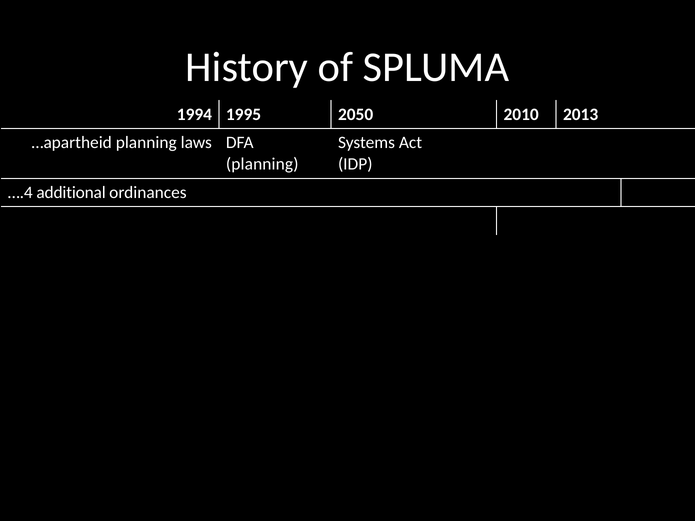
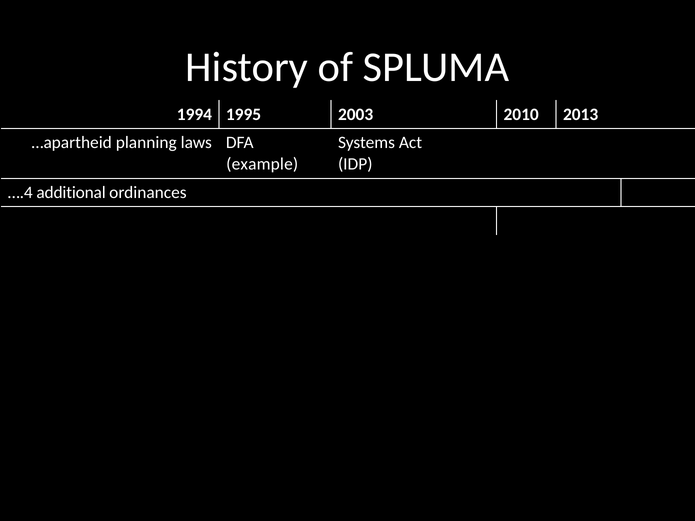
2050: 2050 -> 2003
planning at (262, 164): planning -> example
